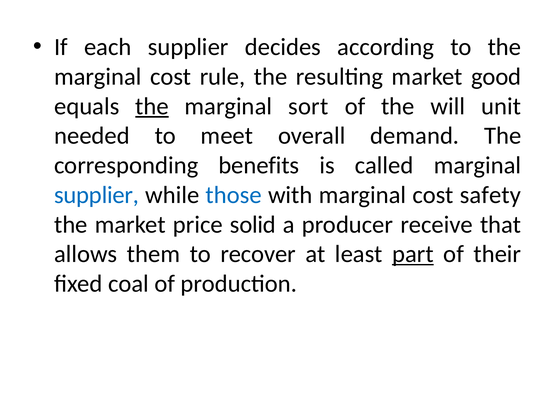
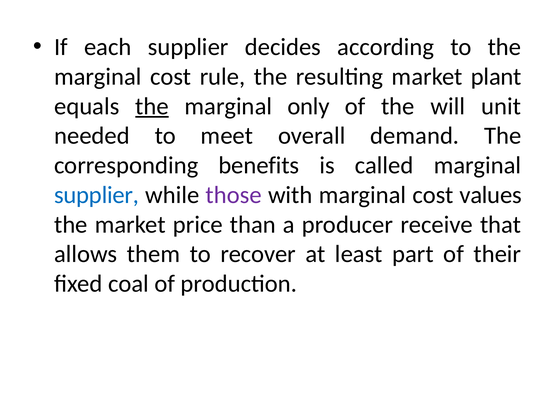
good: good -> plant
sort: sort -> only
those colour: blue -> purple
safety: safety -> values
solid: solid -> than
part underline: present -> none
